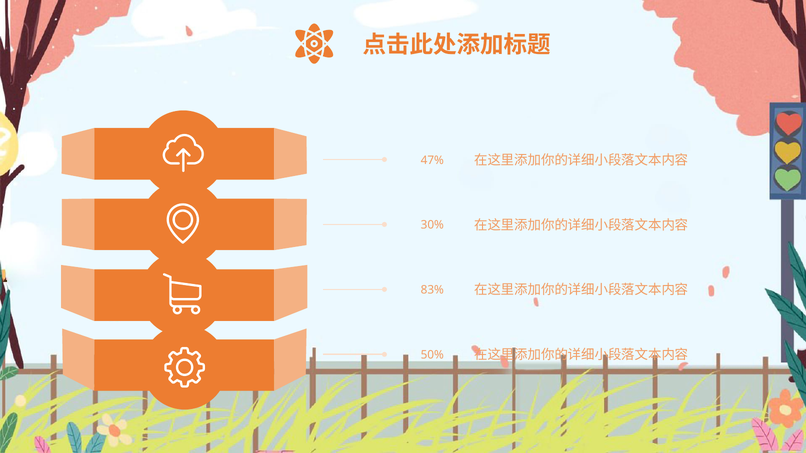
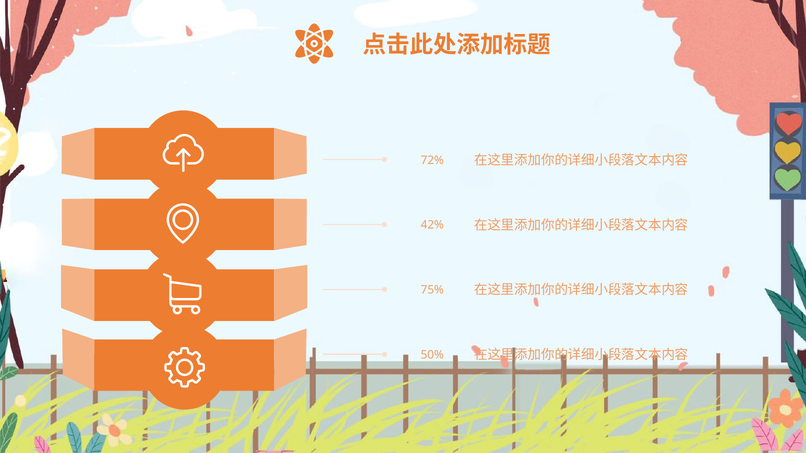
47%: 47% -> 72%
30%: 30% -> 42%
83%: 83% -> 75%
